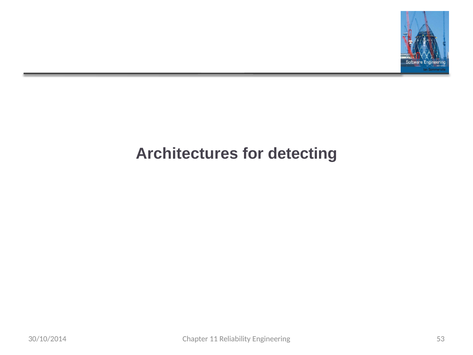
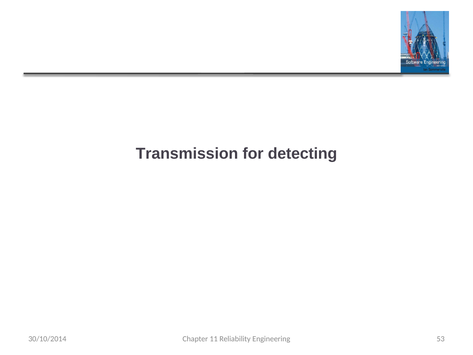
Architectures: Architectures -> Transmission
